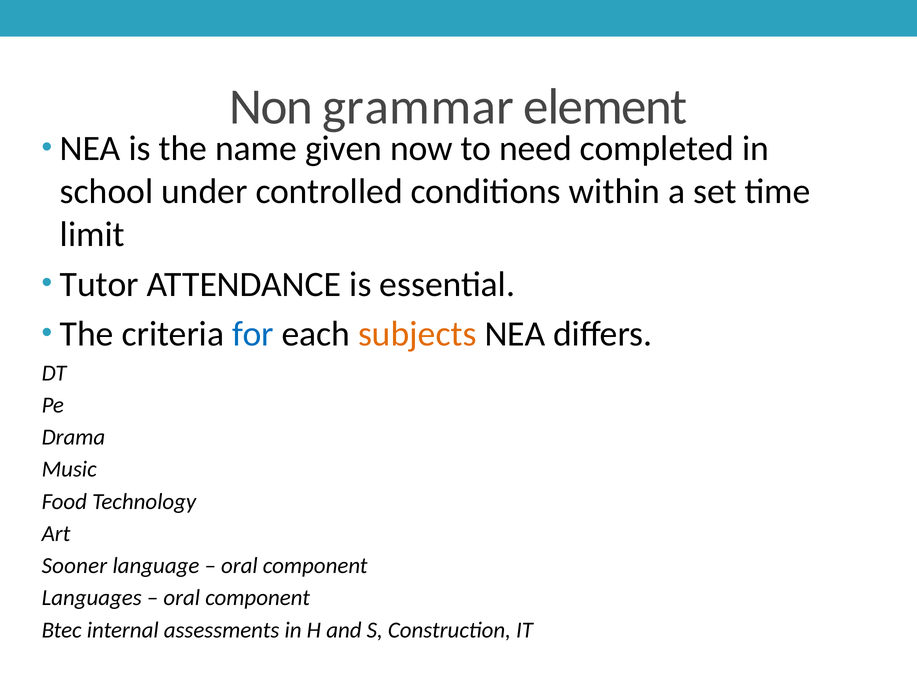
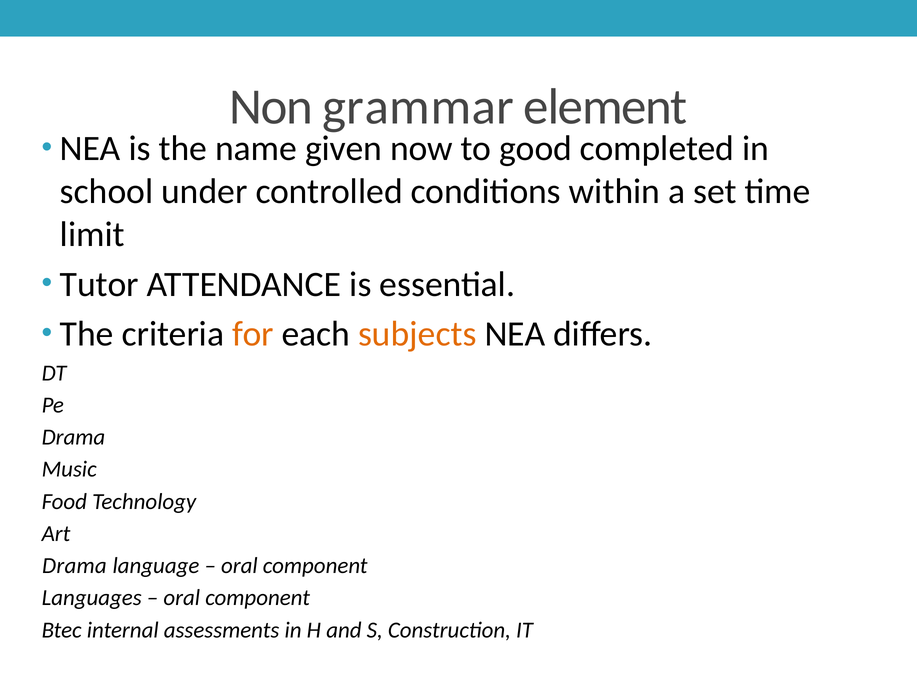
need: need -> good
for colour: blue -> orange
Sooner at (74, 566): Sooner -> Drama
